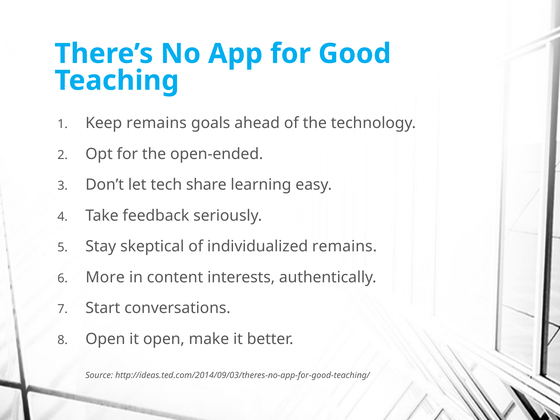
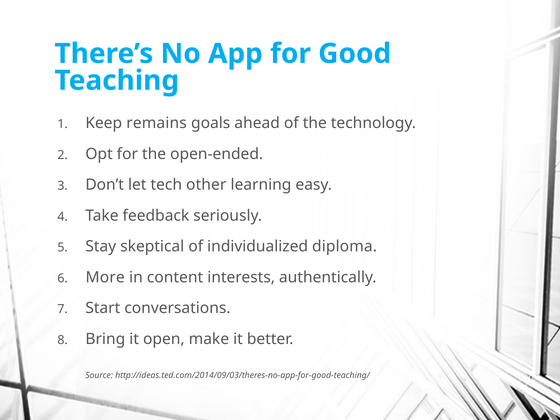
share: share -> other
individualized remains: remains -> diploma
Open at (105, 339): Open -> Bring
